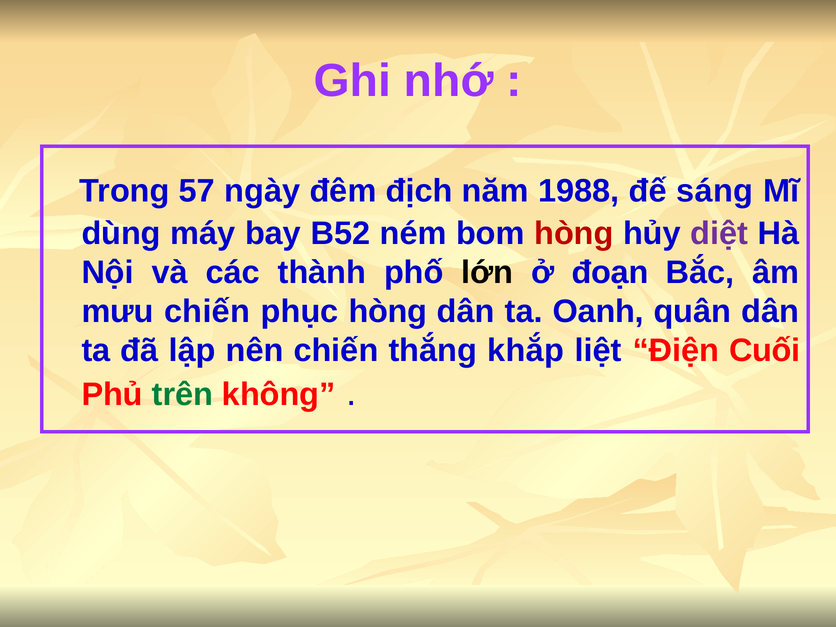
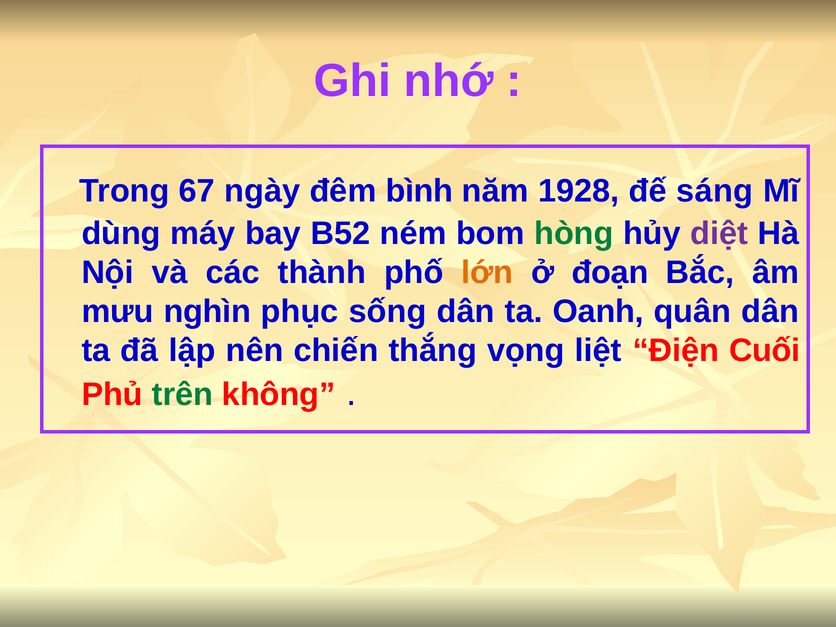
57: 57 -> 67
địch: địch -> bình
1988: 1988 -> 1928
hòng at (574, 234) colour: red -> green
lớn colour: black -> orange
mưu chiến: chiến -> nghìn
phục hòng: hòng -> sống
khắp: khắp -> vọng
